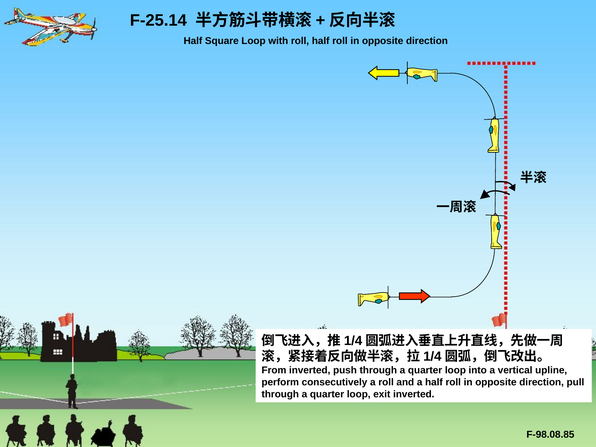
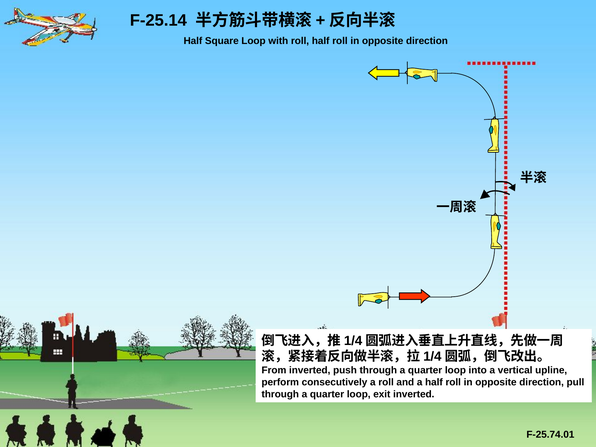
F-98.08.85: F-98.08.85 -> F-25.74.01
